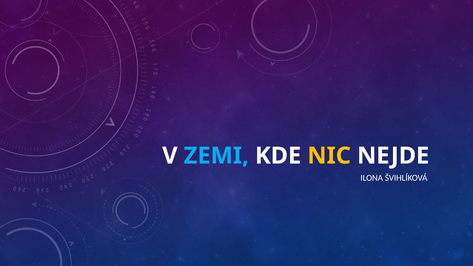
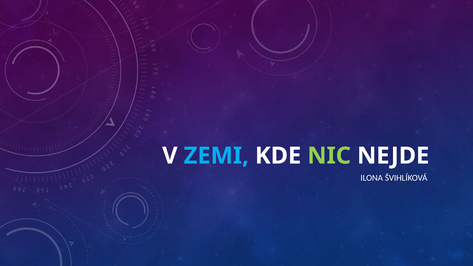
NIC colour: yellow -> light green
